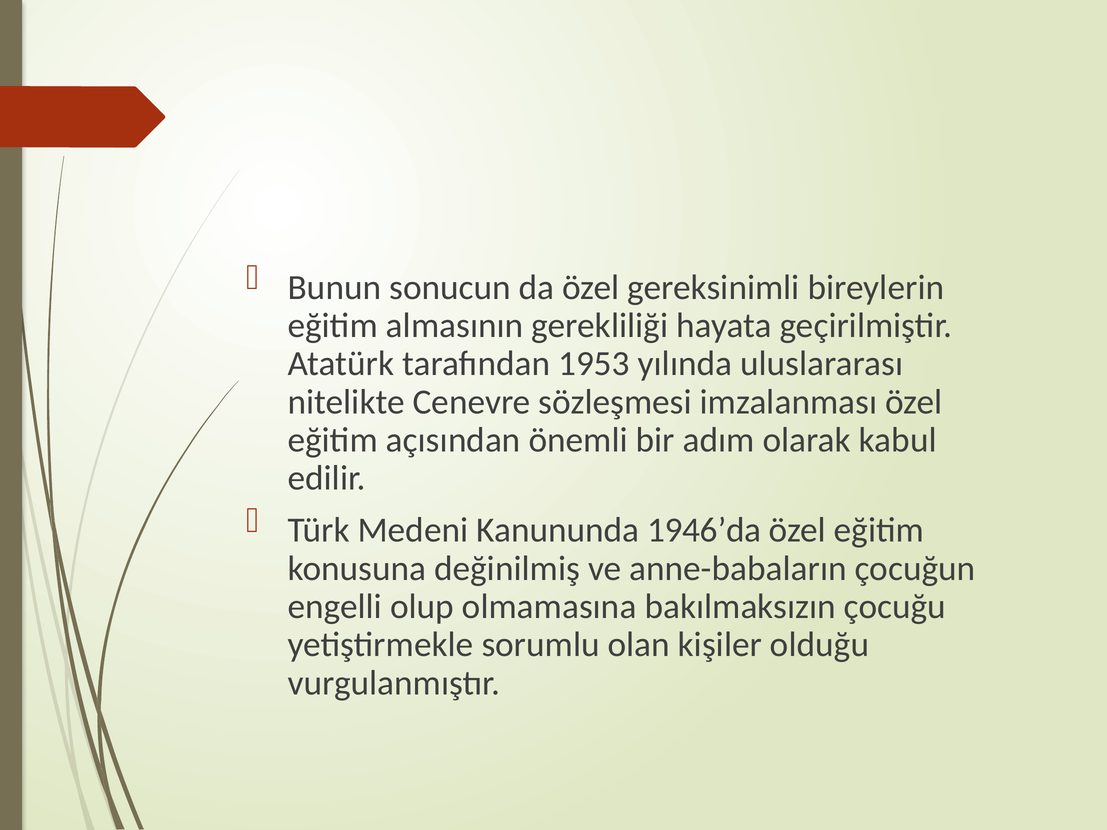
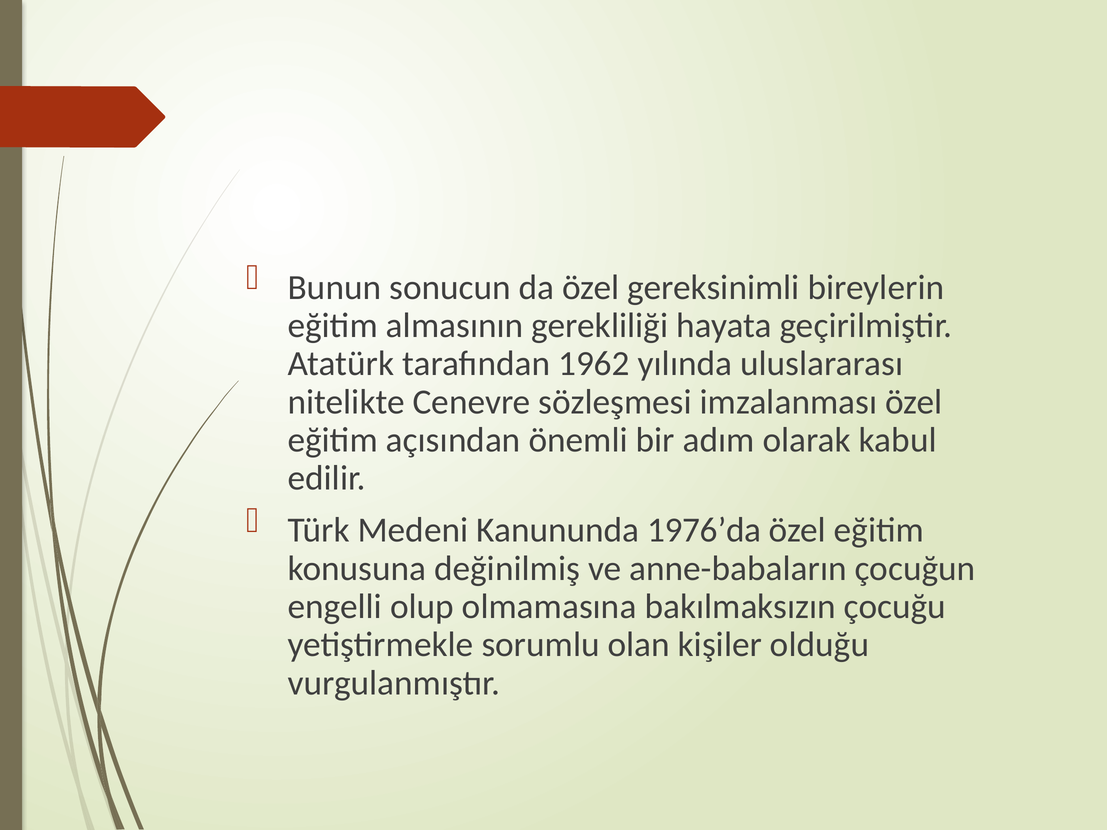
1953: 1953 -> 1962
1946’da: 1946’da -> 1976’da
